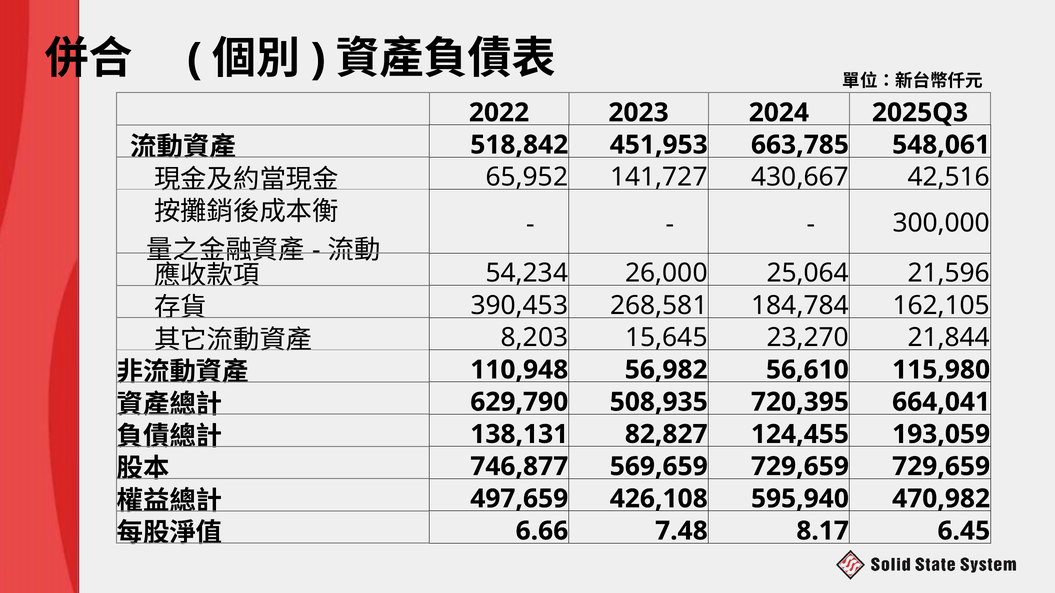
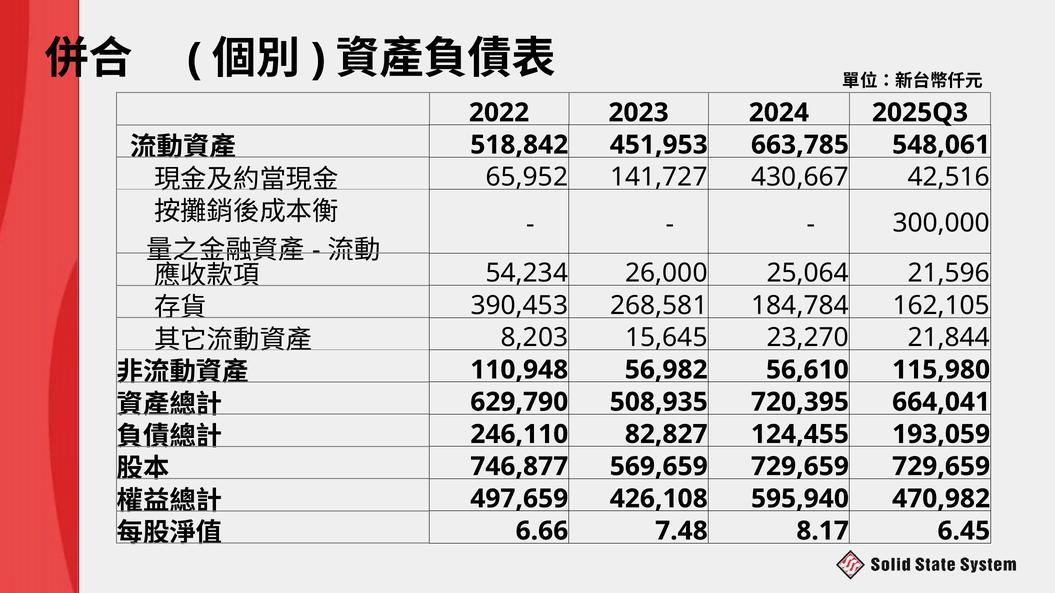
138,131: 138,131 -> 246,110
